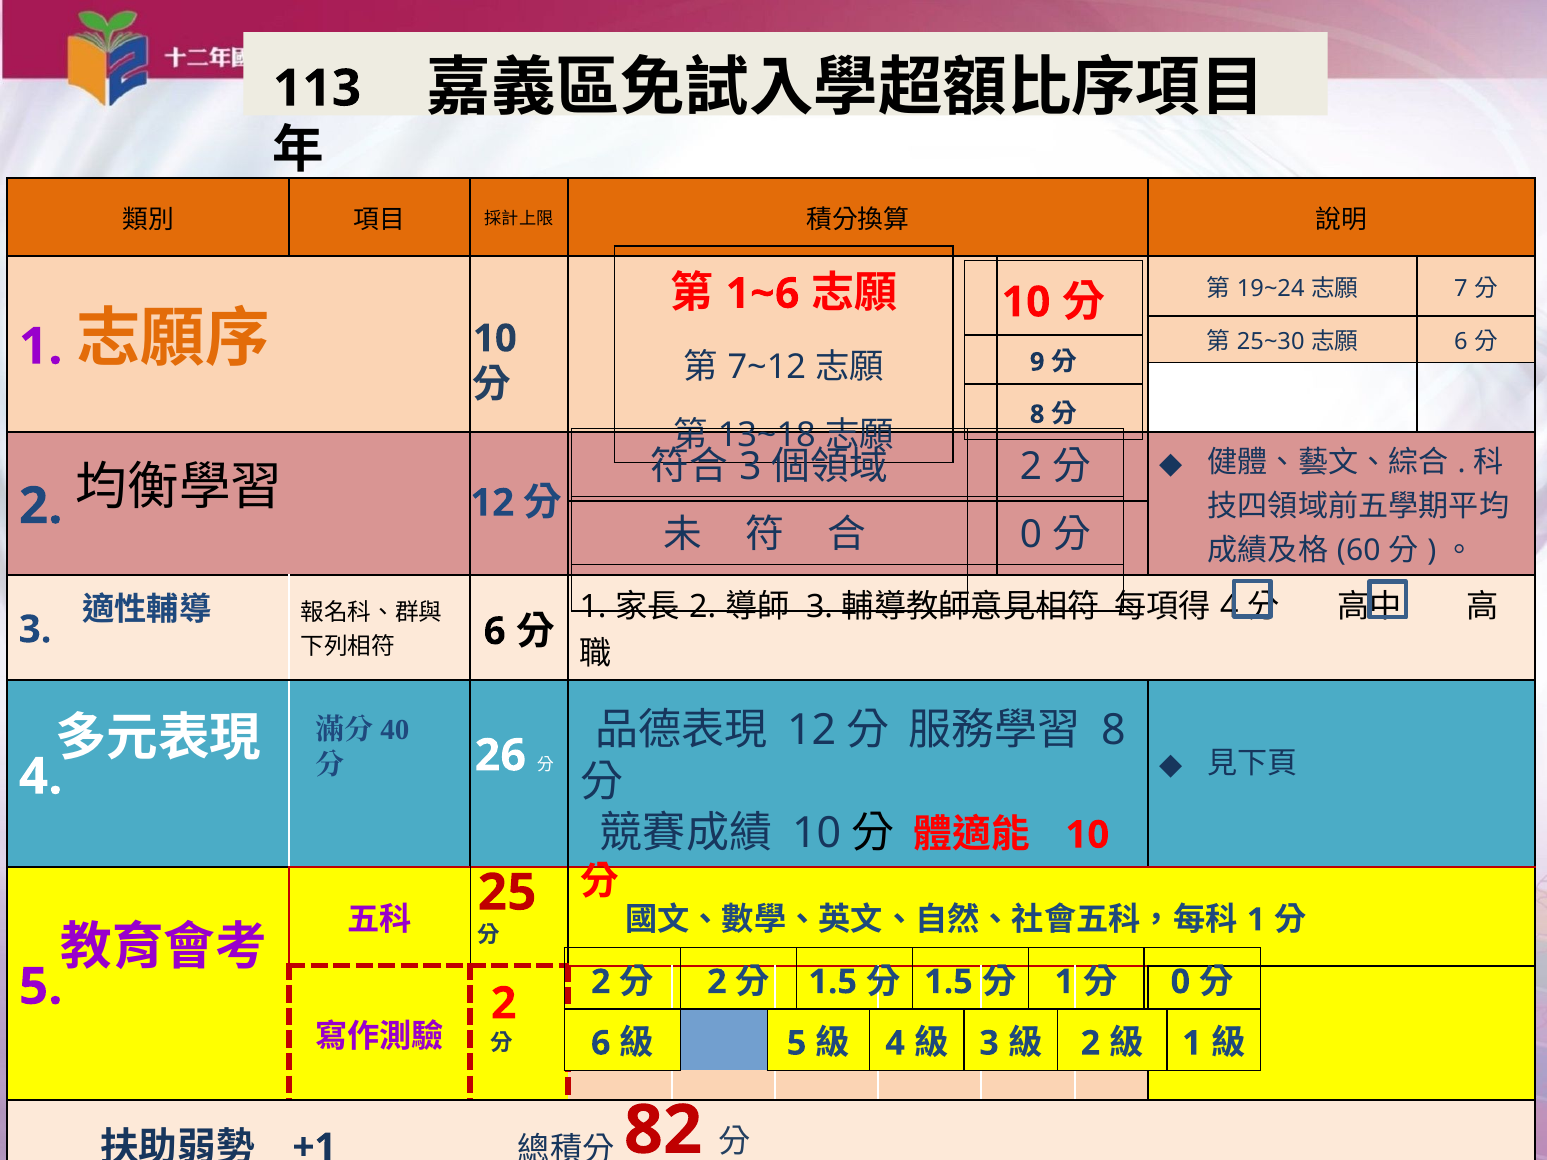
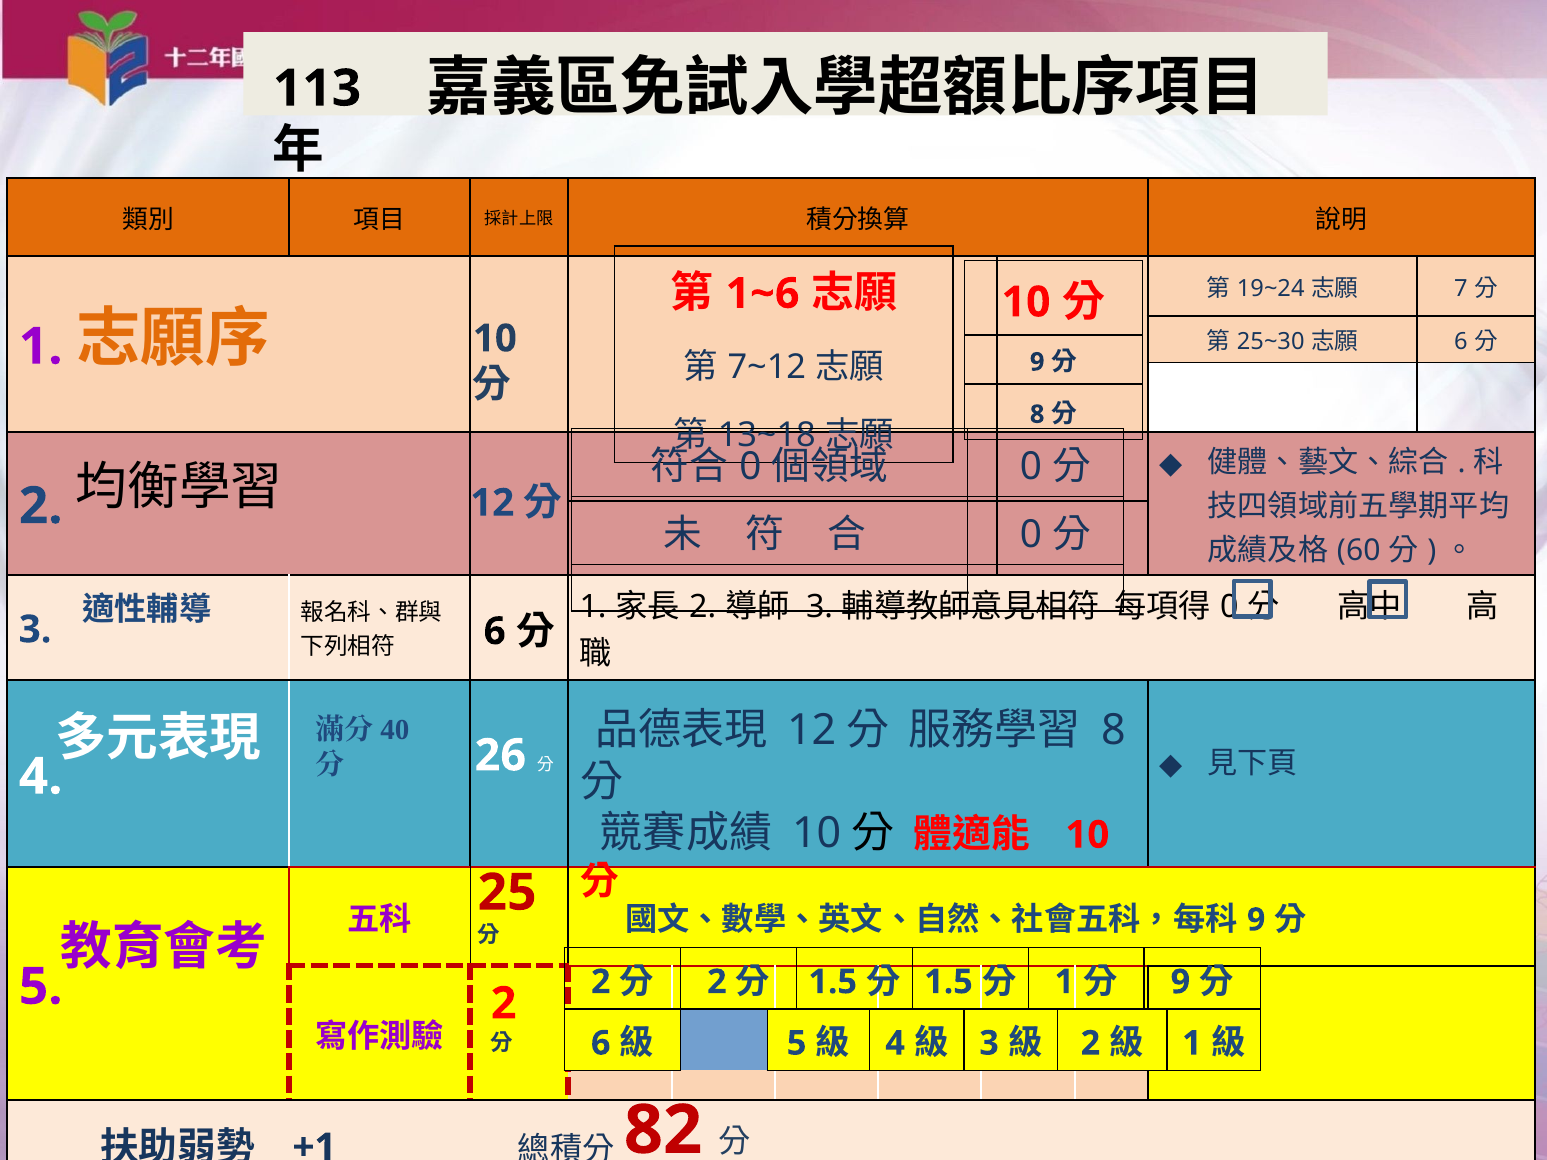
3 at (750, 467): 3 -> 0
2 at (1031, 467): 2 -> 0
4 at (1229, 607): 4 -> 0
1 at (1256, 920): 1 -> 9
0 at (1180, 982): 0 -> 9
